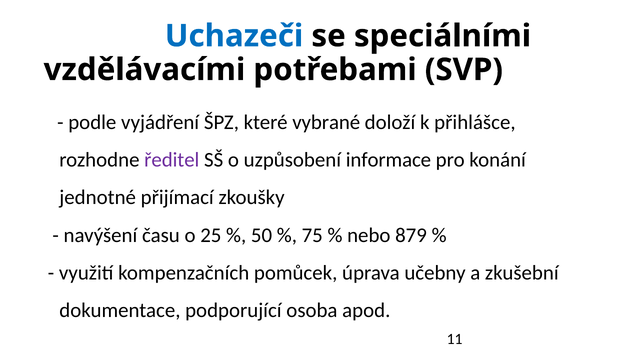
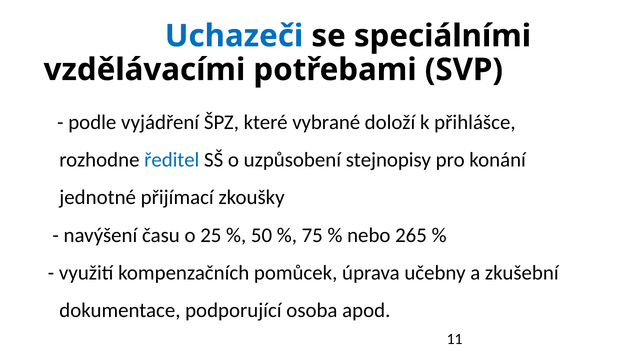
ředitel colour: purple -> blue
informace: informace -> stejnopisy
879: 879 -> 265
